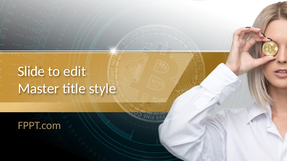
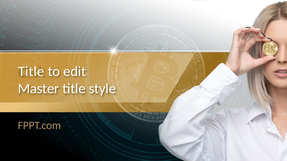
Slide at (31, 72): Slide -> Title
